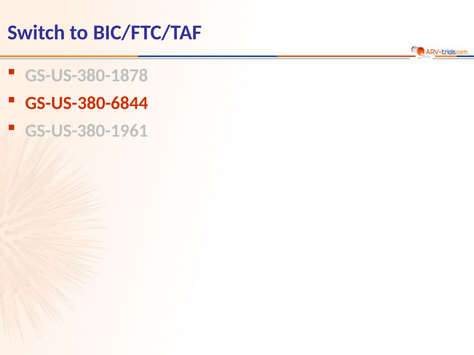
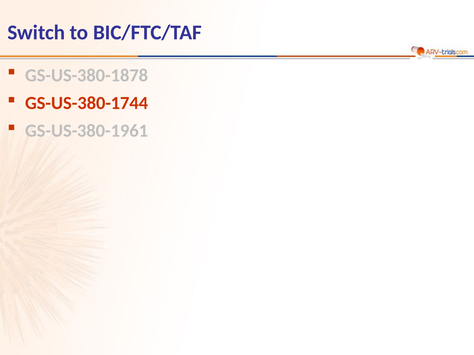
GS-US-380-6844: GS-US-380-6844 -> GS-US-380-1744
